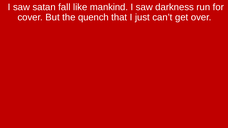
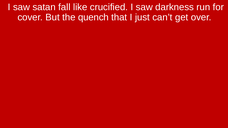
mankind: mankind -> crucified
